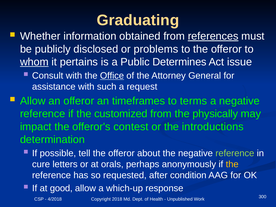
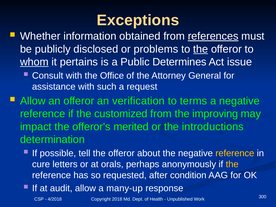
Graduating: Graduating -> Exceptions
the at (201, 49) underline: none -> present
Office underline: present -> none
timeframes: timeframes -> verification
physically: physically -> improving
contest: contest -> merited
reference at (235, 153) colour: light green -> yellow
good: good -> audit
which-up: which-up -> many-up
